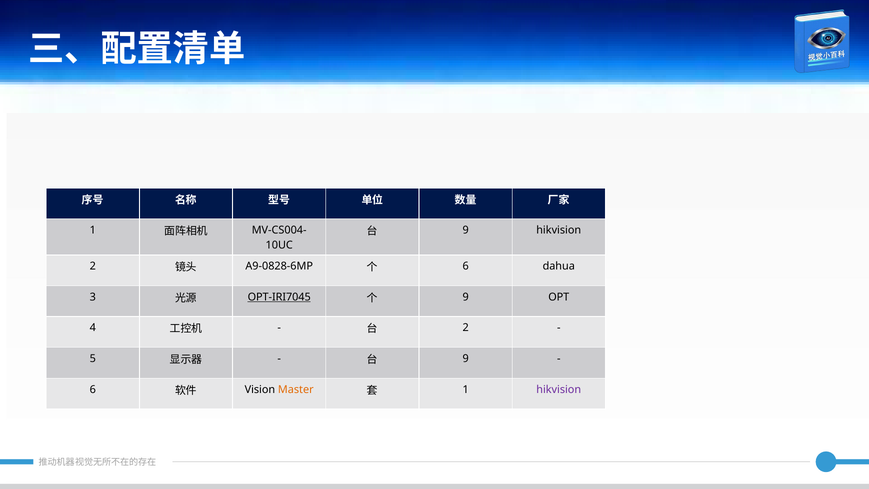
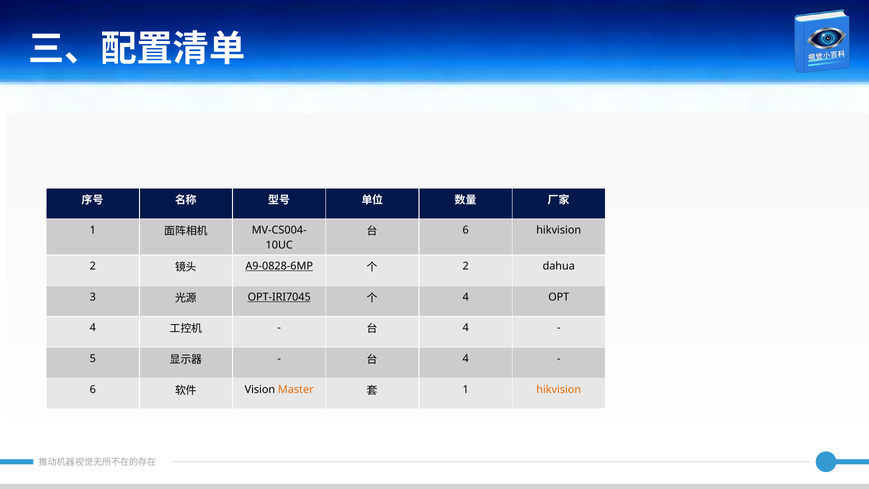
9 at (466, 230): 9 -> 6
A9-0828-6MP underline: none -> present
6 at (466, 266): 6 -> 2
9 at (466, 297): 9 -> 4
2 at (466, 328): 2 -> 4
9 at (466, 359): 9 -> 4
hikvision at (559, 389) colour: purple -> orange
